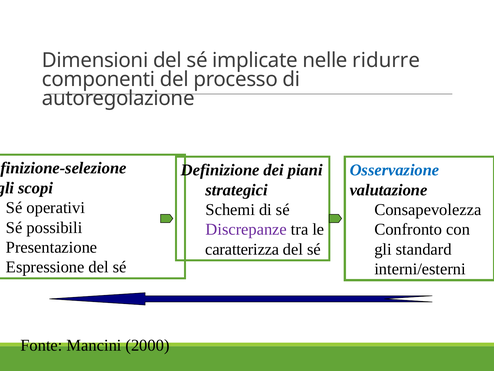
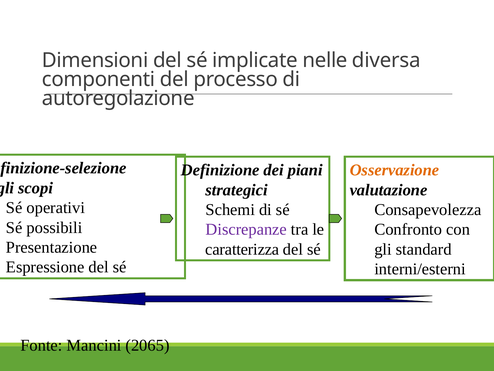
ridurre: ridurre -> diversa
Osservazione colour: blue -> orange
2000: 2000 -> 2065
